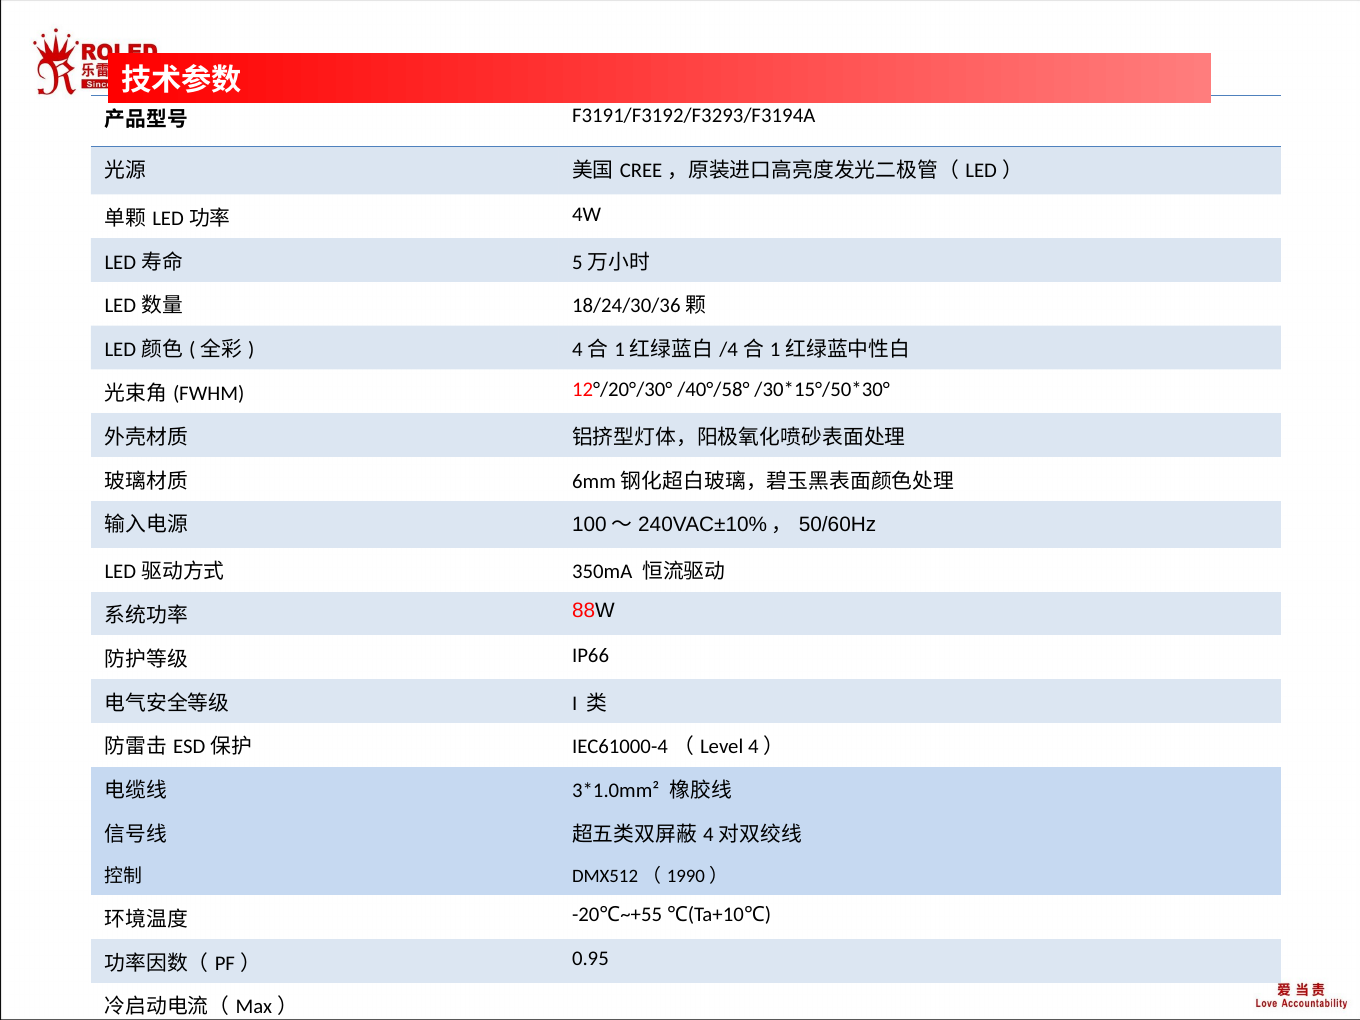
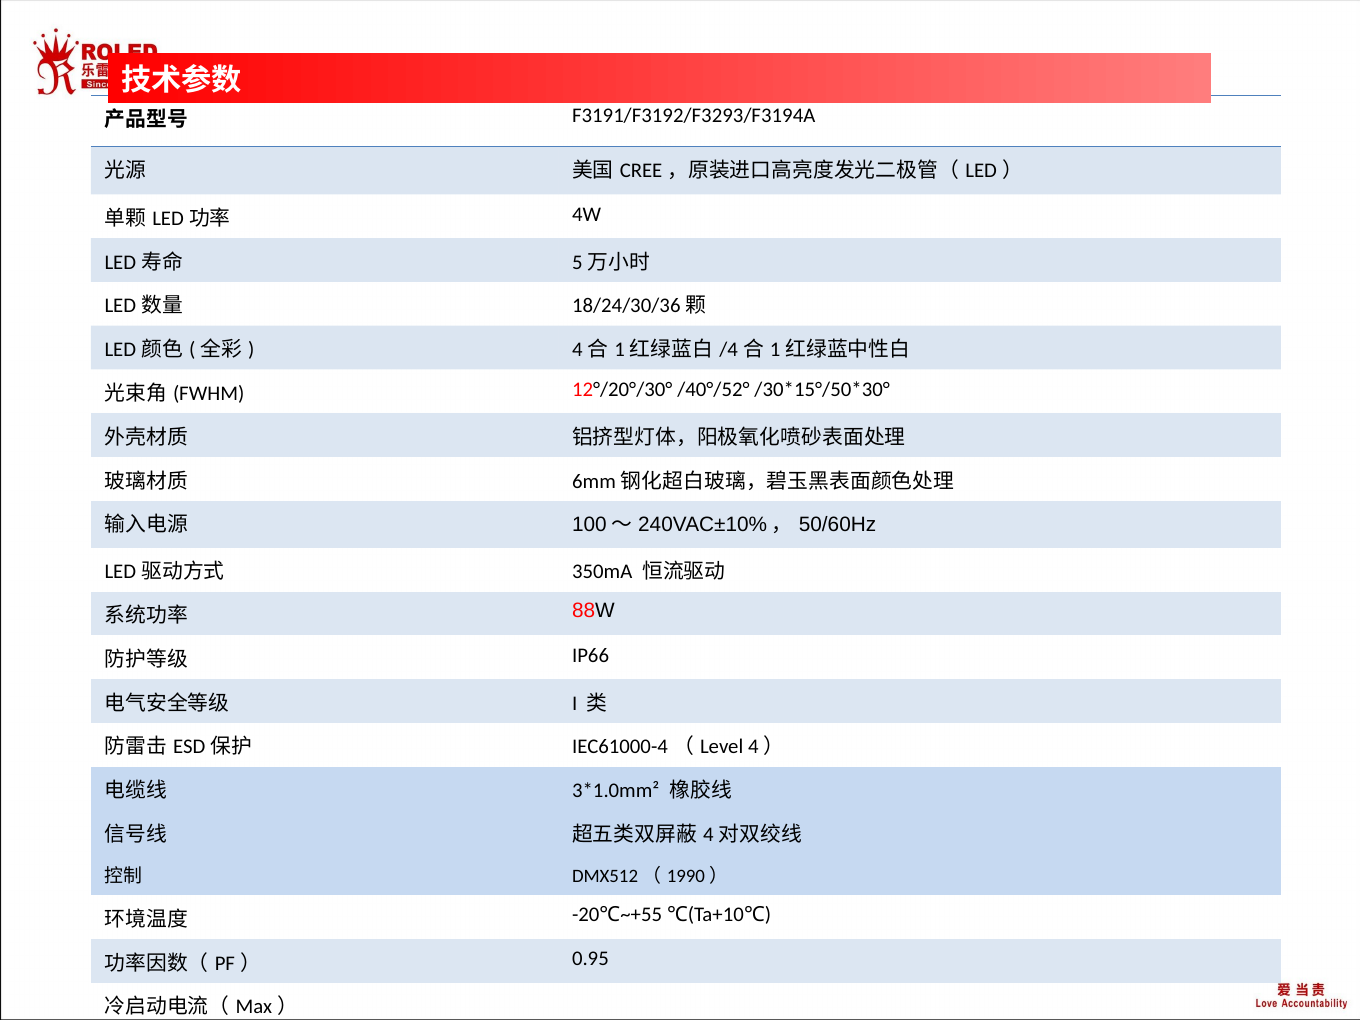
/40°/58°: /40°/58° -> /40°/52°
